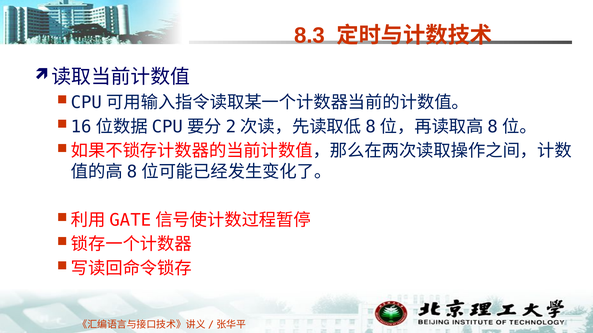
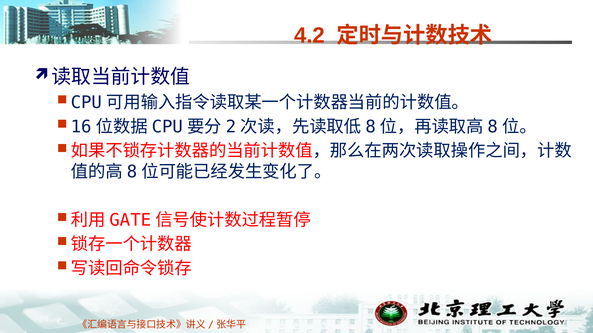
8.3: 8.3 -> 4.2
